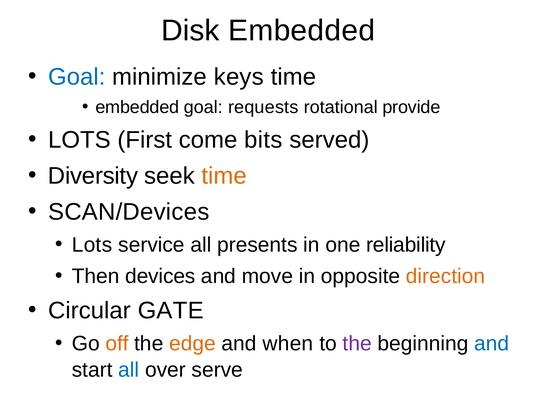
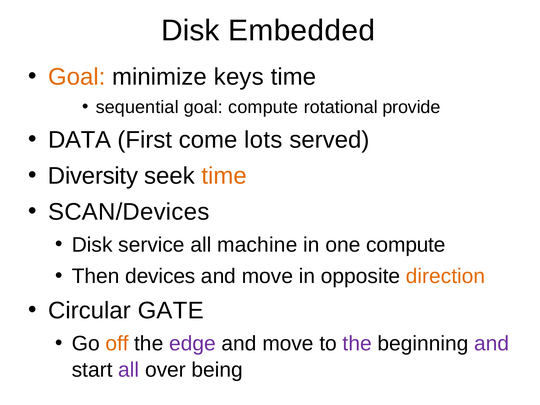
Goal at (77, 77) colour: blue -> orange
embedded at (137, 107): embedded -> sequential
goal requests: requests -> compute
LOTS at (79, 140): LOTS -> DATA
bits: bits -> lots
Lots at (92, 245): Lots -> Disk
presents: presents -> machine
one reliability: reliability -> compute
edge colour: orange -> purple
when at (288, 344): when -> move
and at (492, 344) colour: blue -> purple
all at (129, 370) colour: blue -> purple
serve: serve -> being
